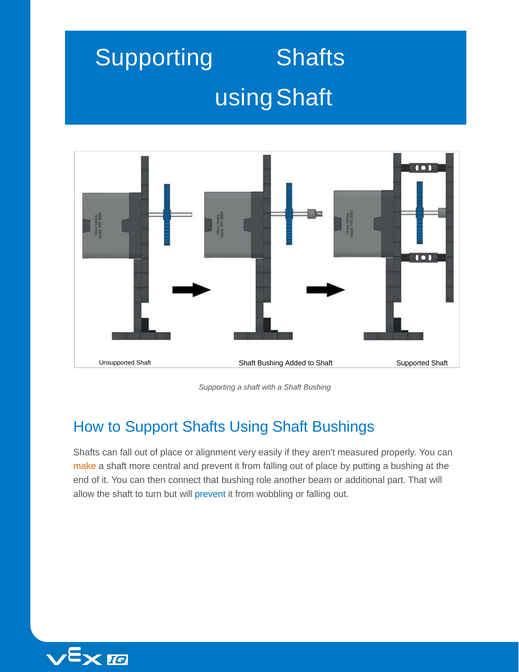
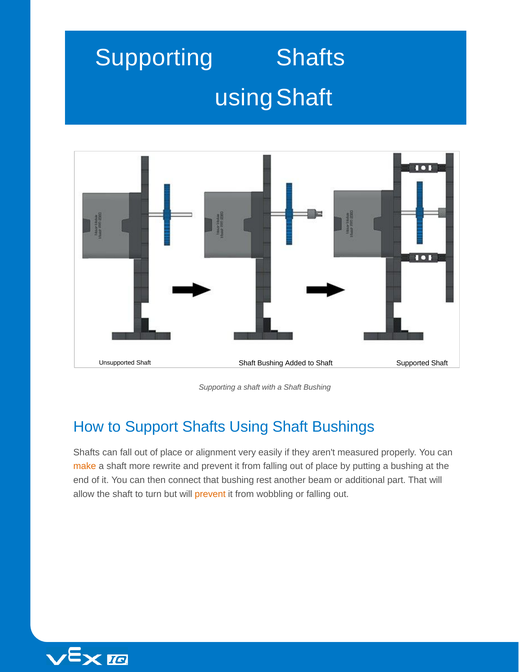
central: central -> rewrite
role: role -> rest
prevent at (210, 494) colour: blue -> orange
